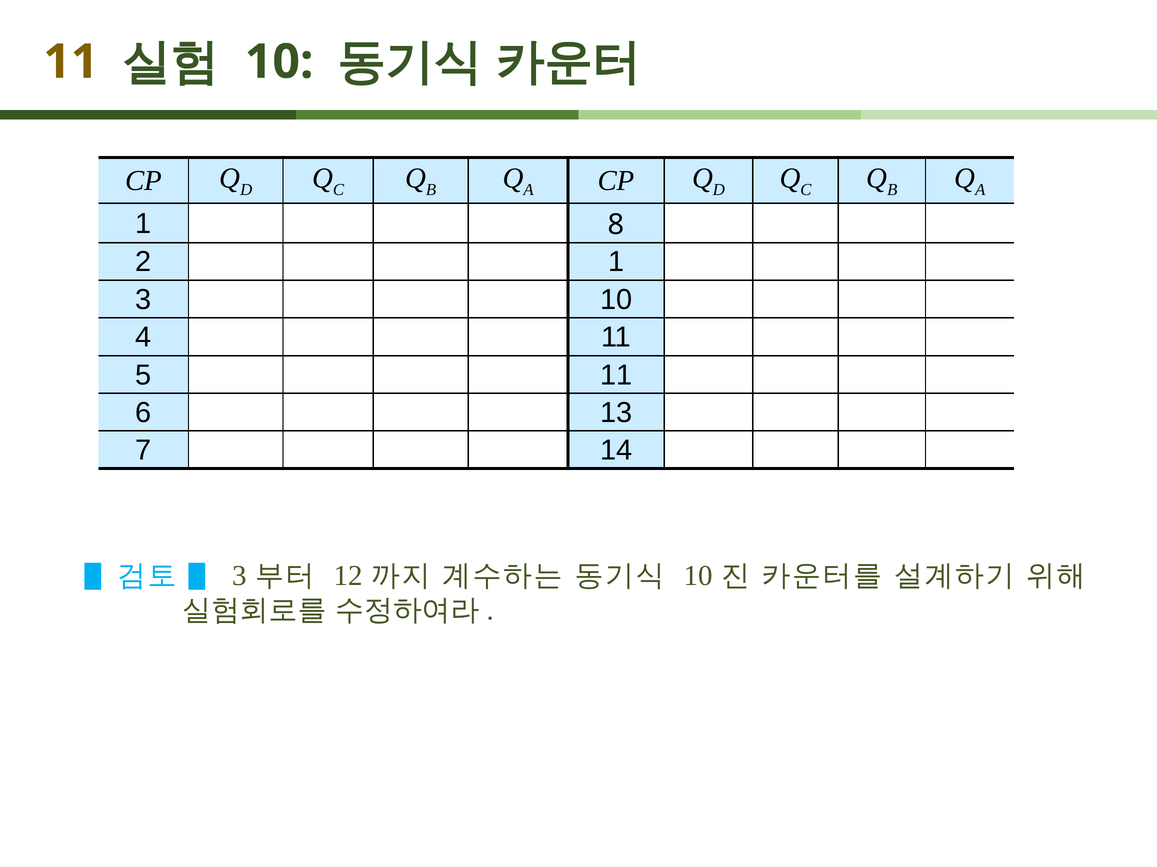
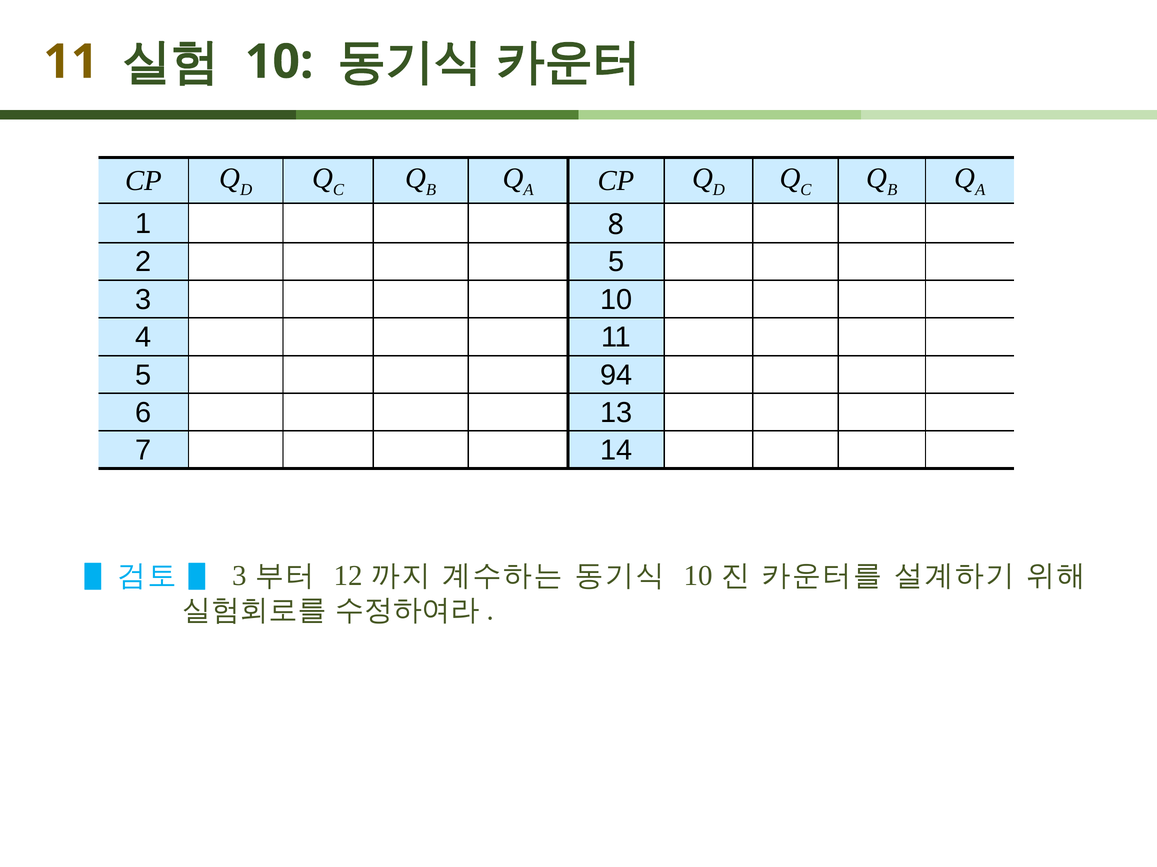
2 1: 1 -> 5
5 11: 11 -> 94
